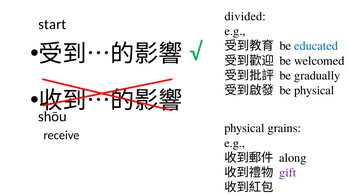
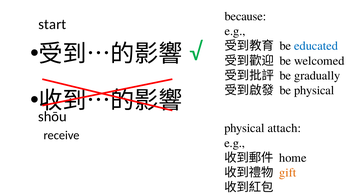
divided: divided -> because
grains: grains -> attach
along: along -> home
gift colour: purple -> orange
